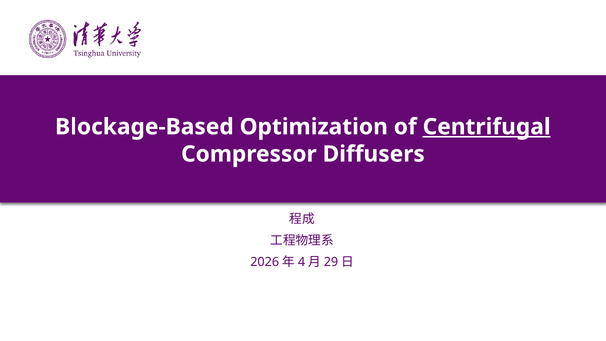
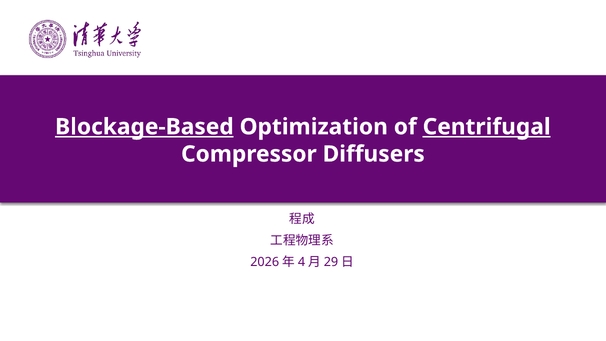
Blockage-Based underline: none -> present
